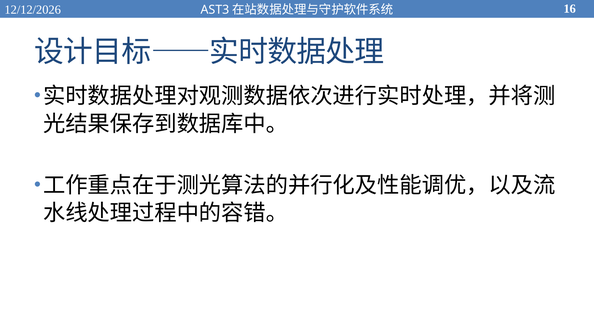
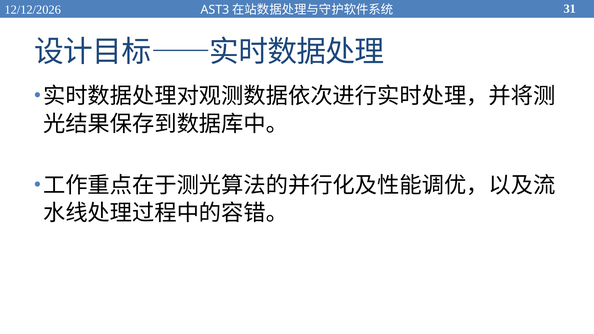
16: 16 -> 31
